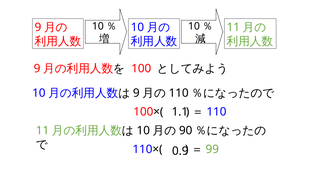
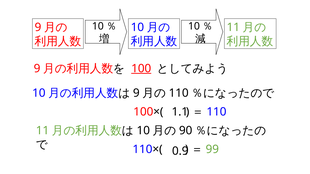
100 underline: none -> present
